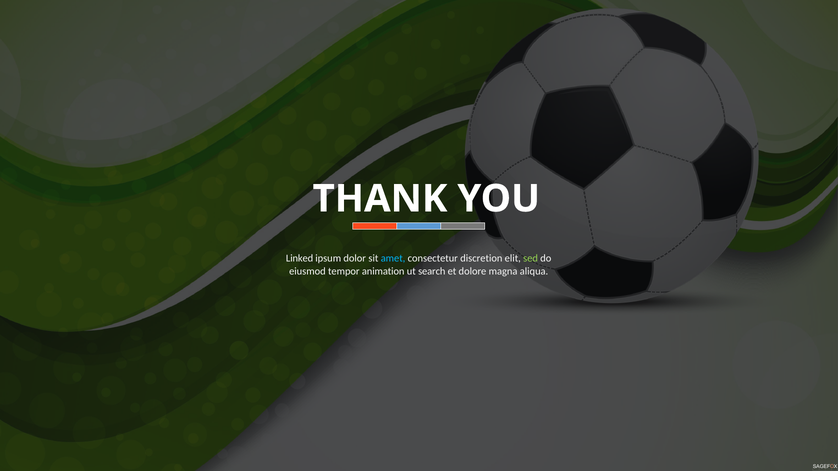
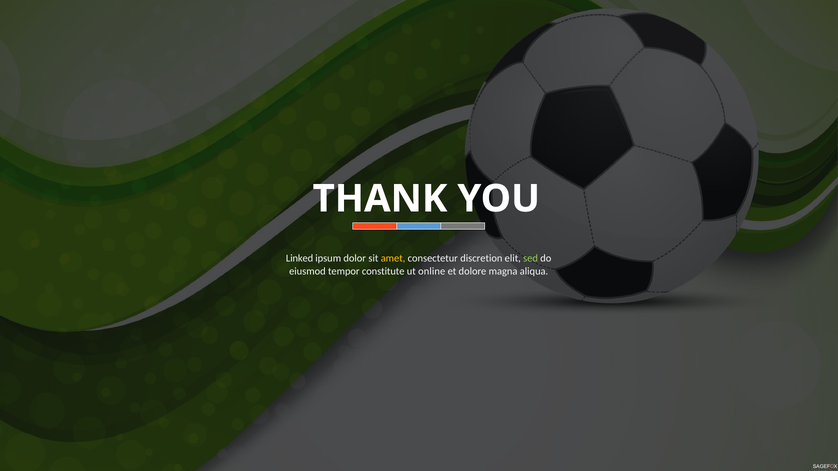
amet colour: light blue -> yellow
animation: animation -> constitute
search: search -> online
